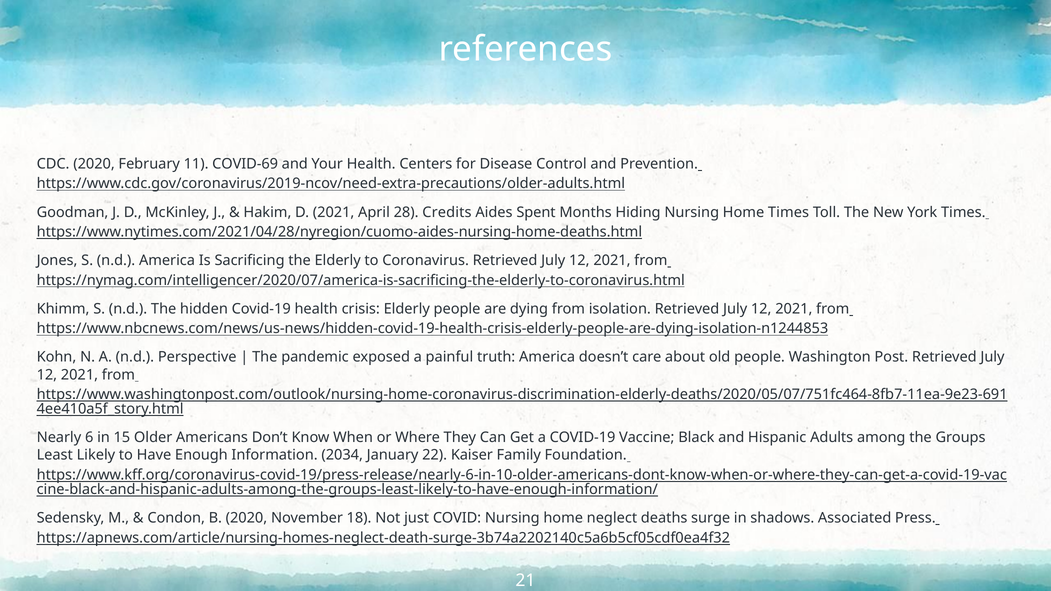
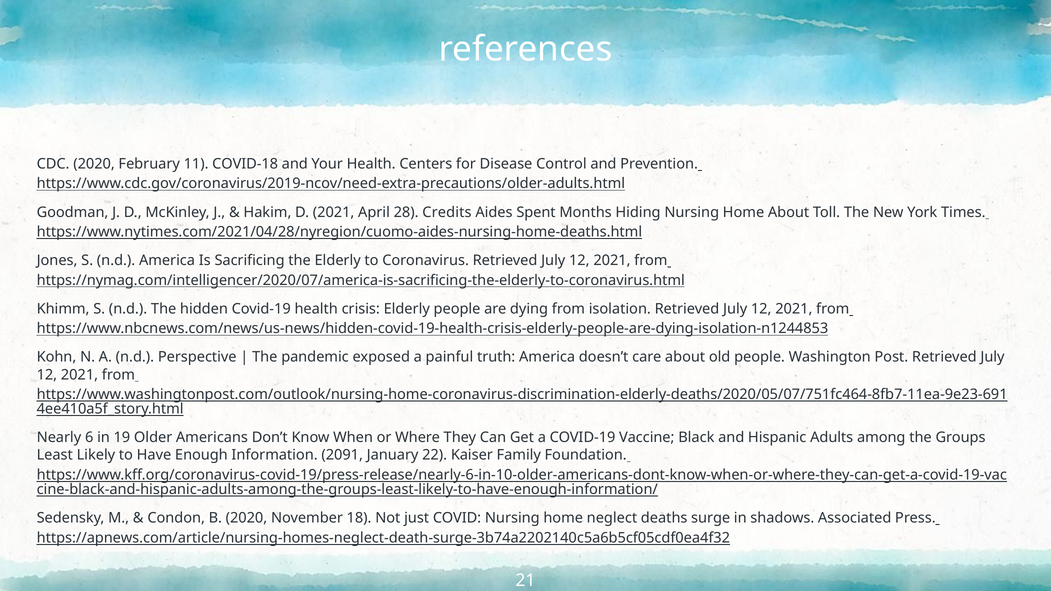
COVID-69: COVID-69 -> COVID-18
Home Times: Times -> About
15: 15 -> 19
2034: 2034 -> 2091
